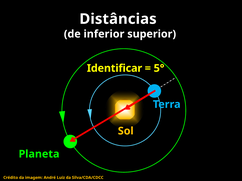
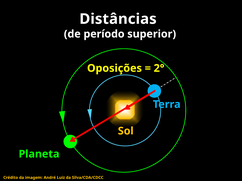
inferior: inferior -> período
Identificar: Identificar -> Oposições
5°: 5° -> 2°
